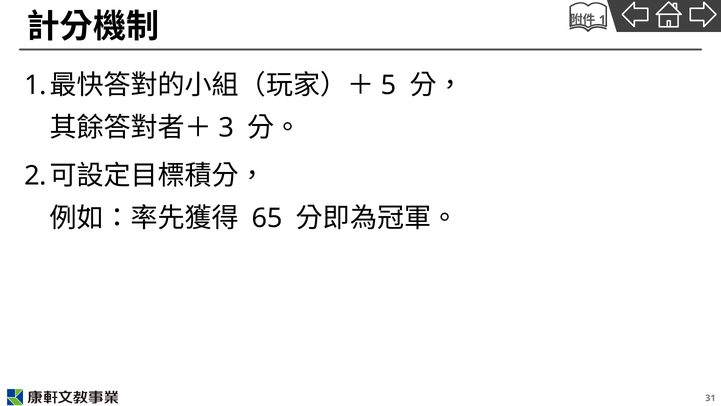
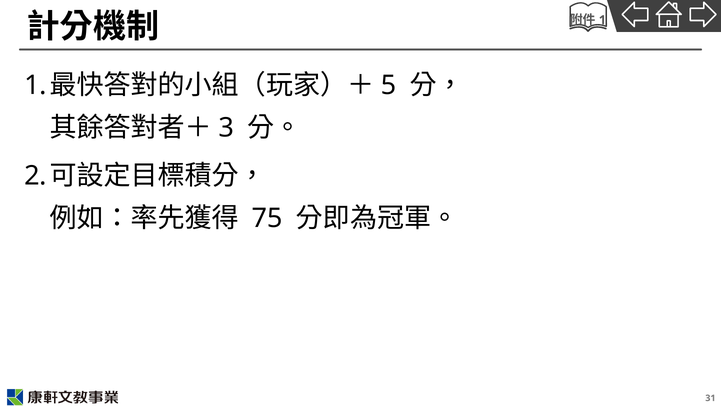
65: 65 -> 75
